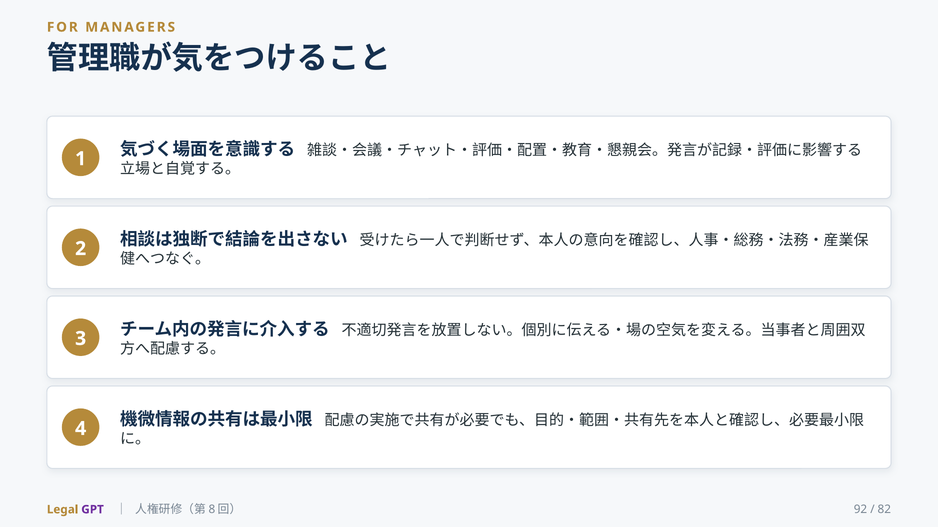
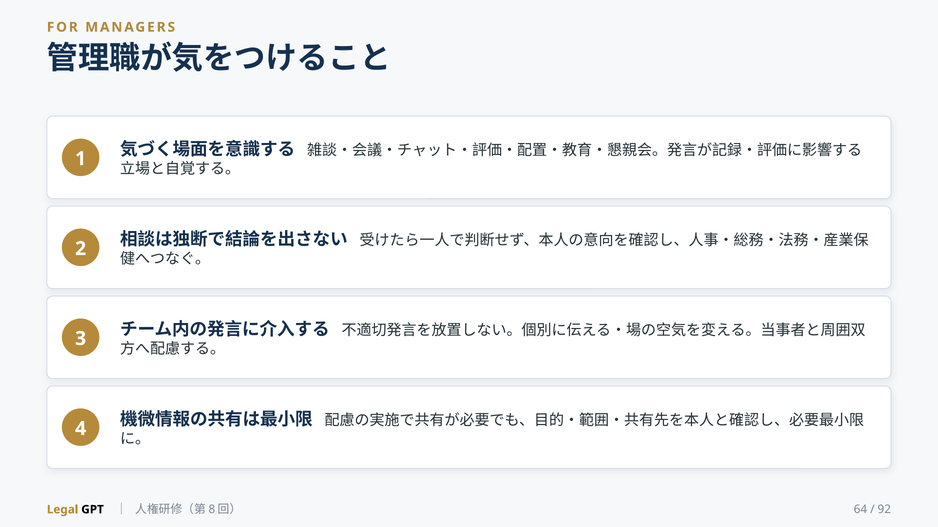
GPT colour: purple -> black
92: 92 -> 64
82: 82 -> 92
